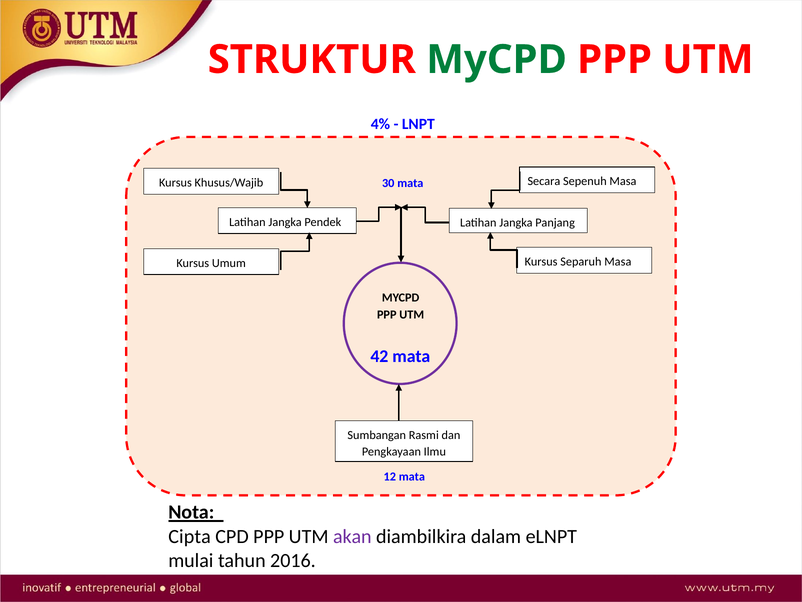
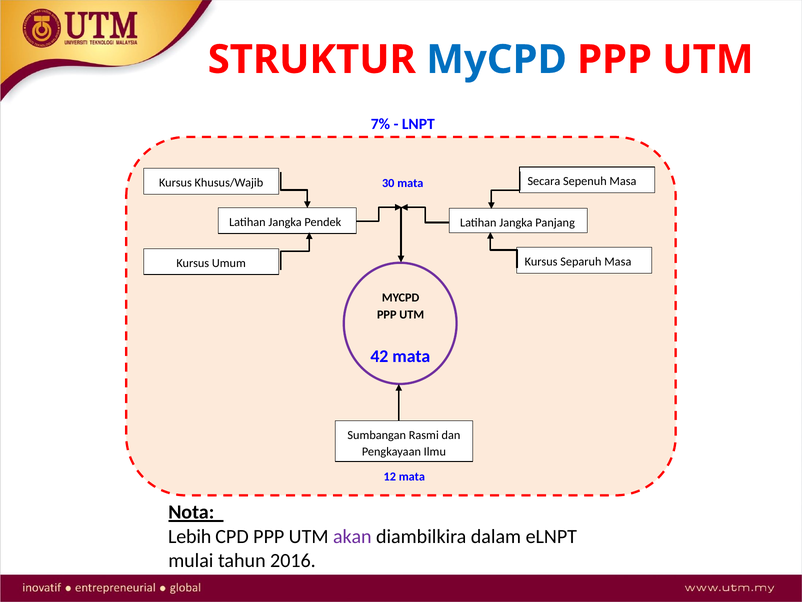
MyCPD at (497, 60) colour: green -> blue
4%: 4% -> 7%
Cipta: Cipta -> Lebih
